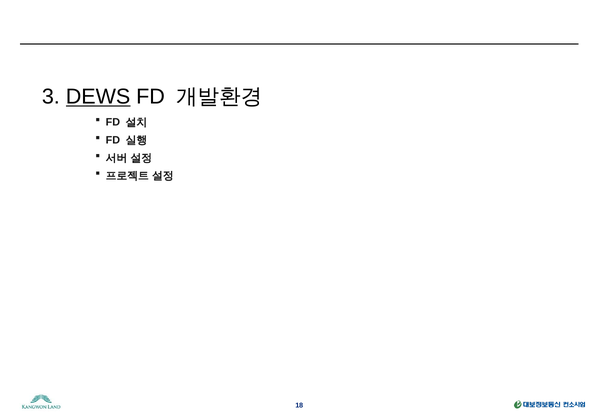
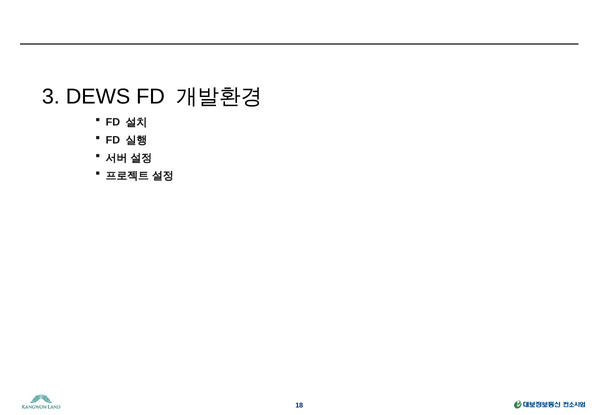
DEWS underline: present -> none
